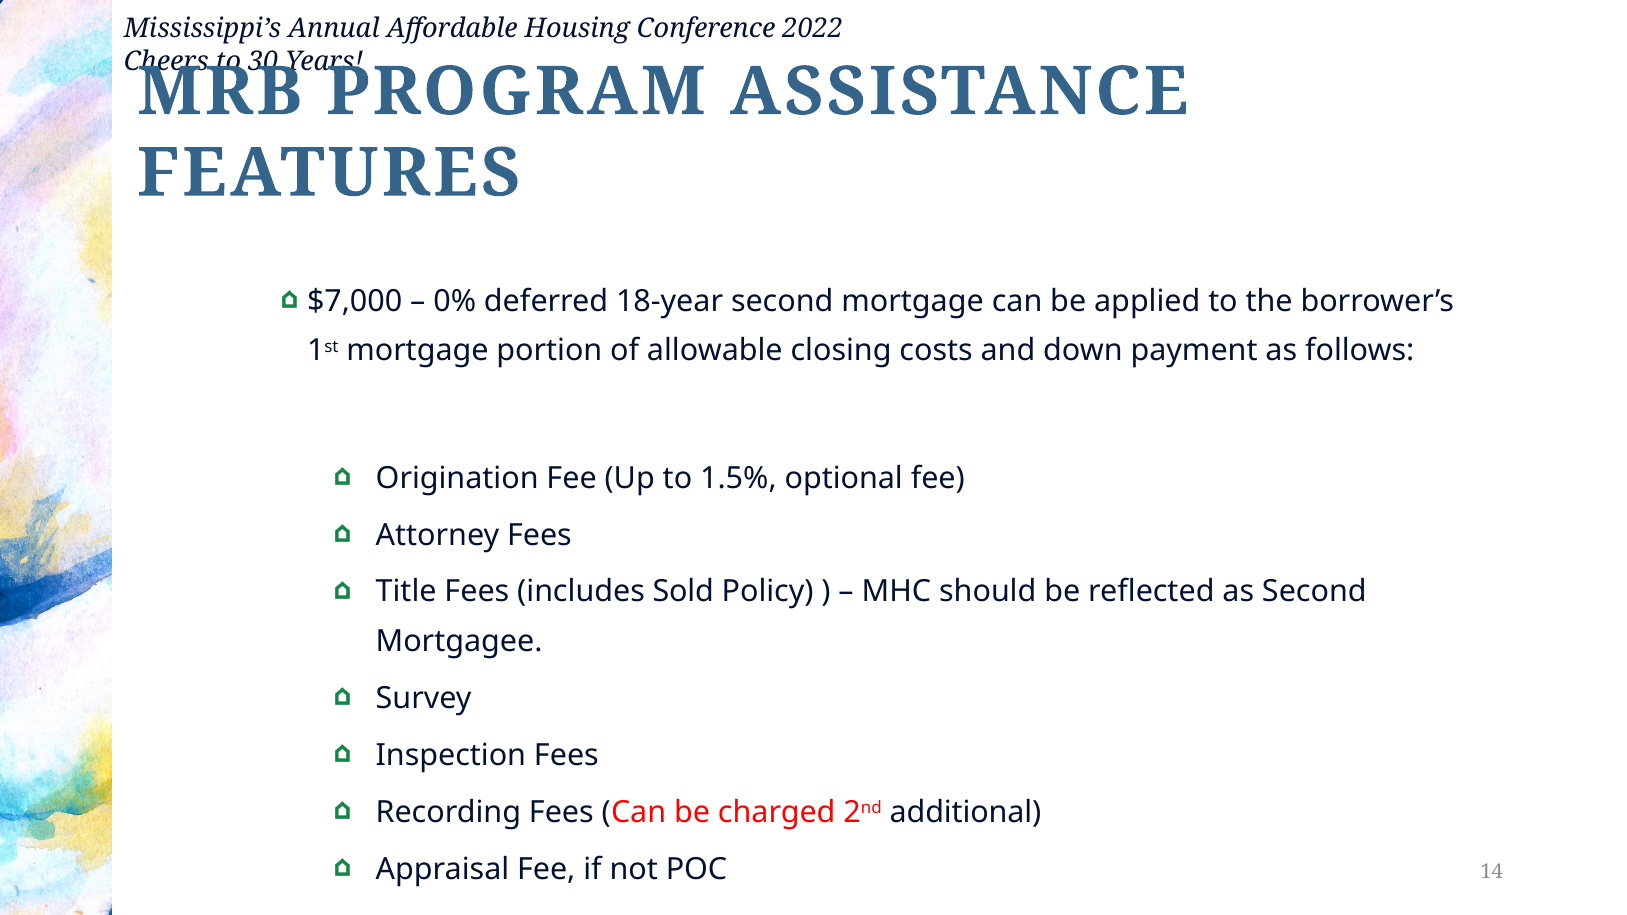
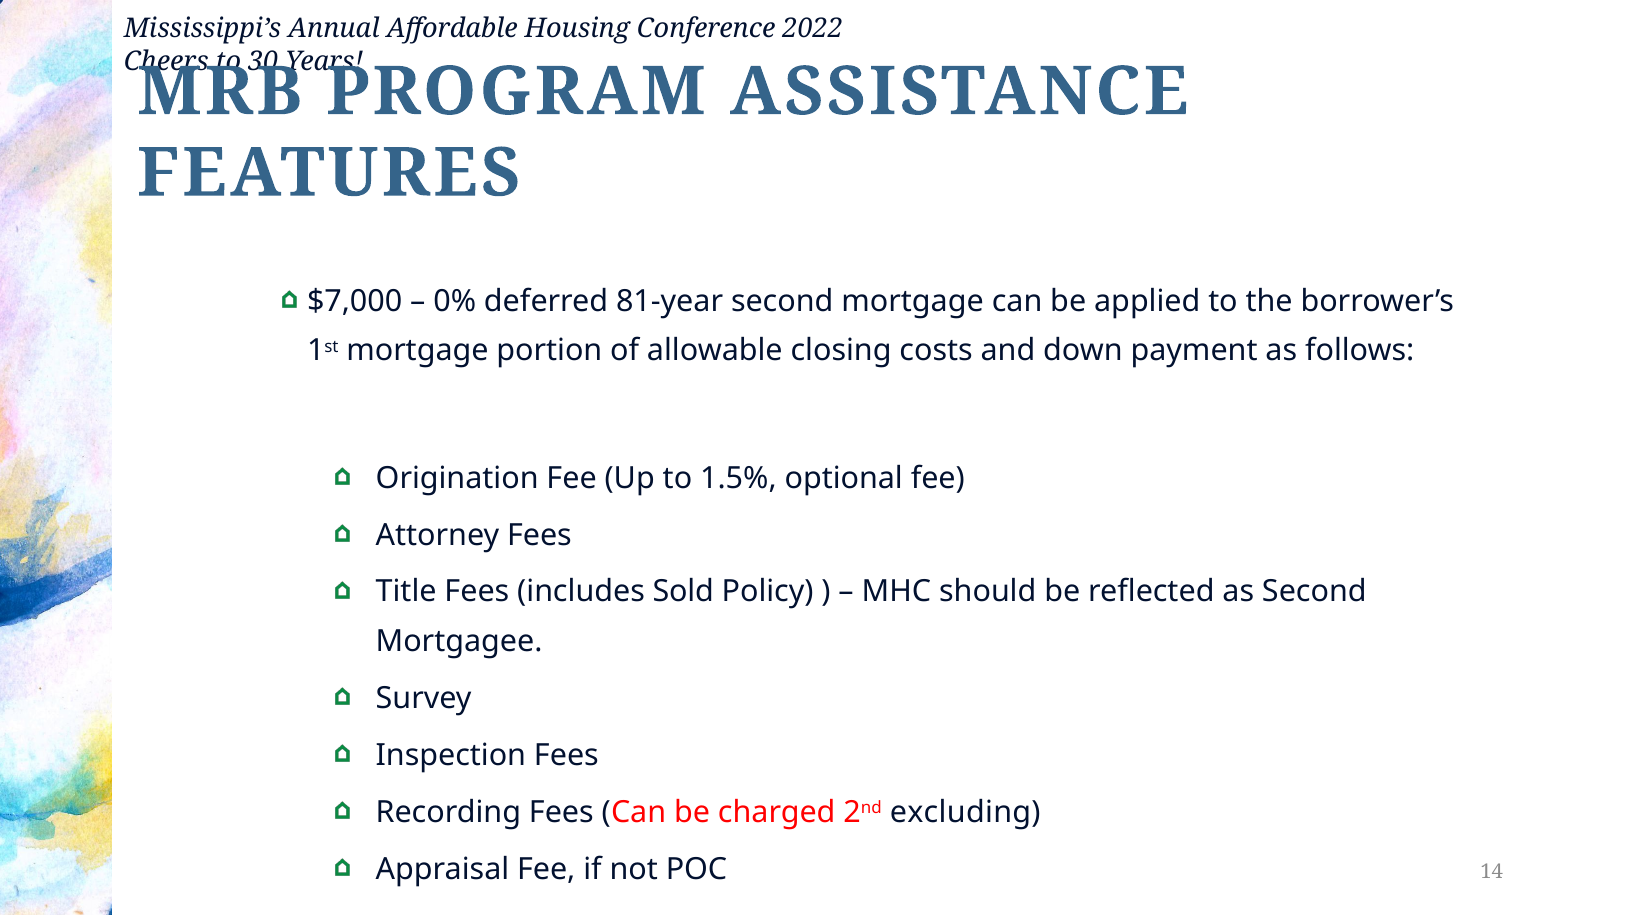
18-year: 18-year -> 81-year
additional: additional -> excluding
